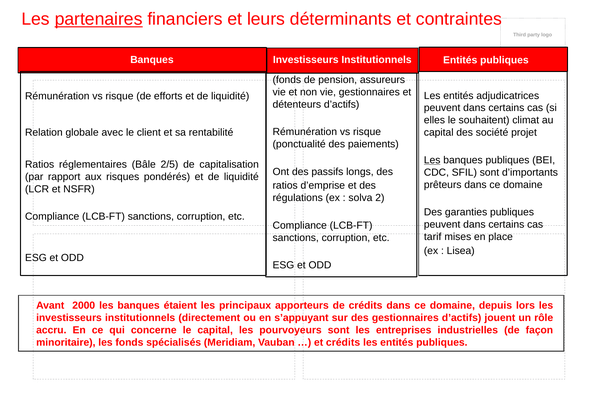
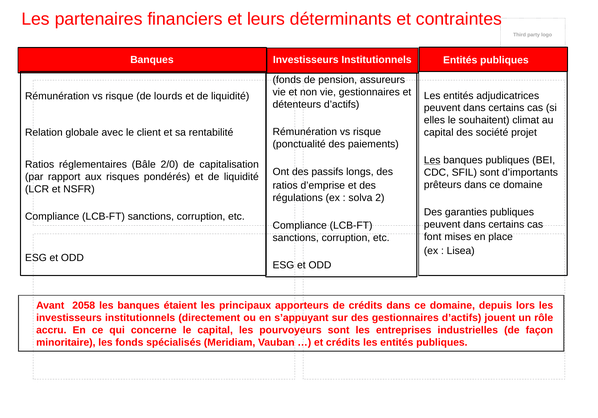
partenaires underline: present -> none
efforts: efforts -> lourds
2/5: 2/5 -> 2/0
tarif: tarif -> font
2000: 2000 -> 2058
